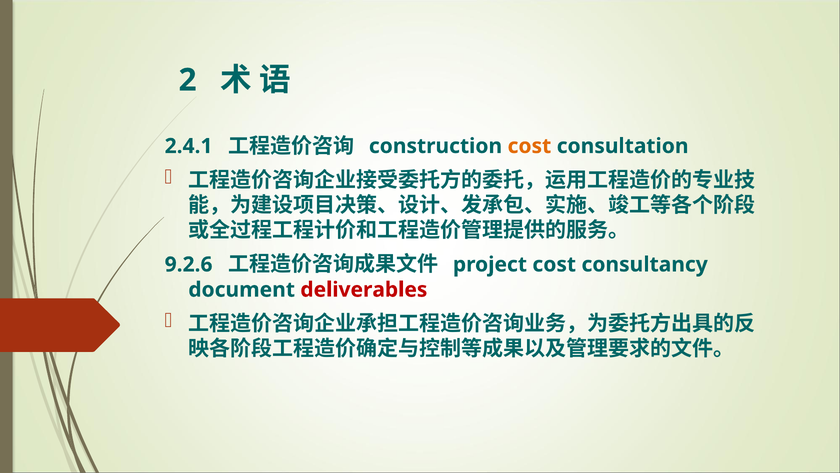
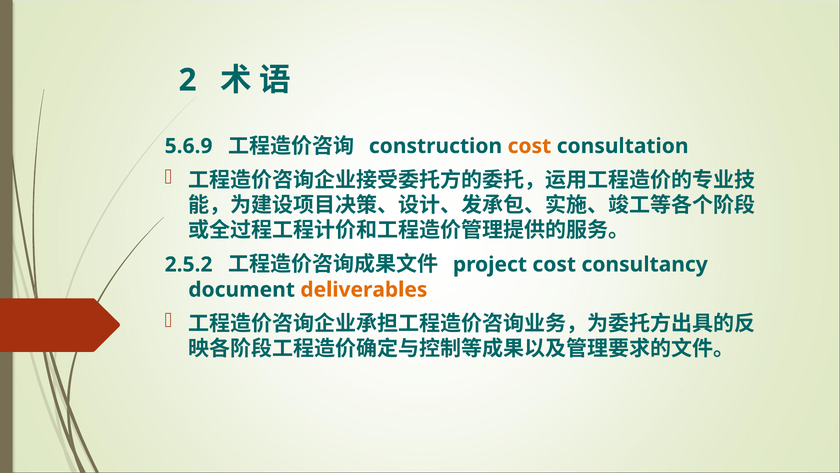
2.4.1: 2.4.1 -> 5.6.9
9.2.6: 9.2.6 -> 2.5.2
deliverables colour: red -> orange
